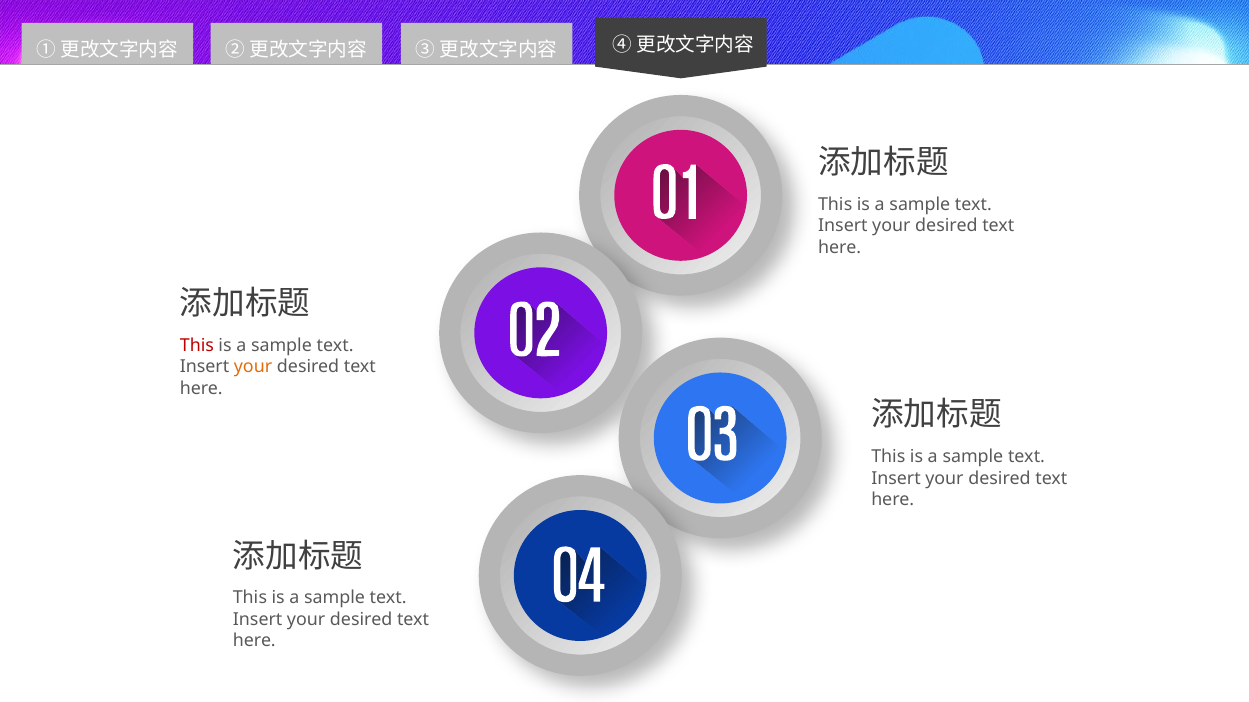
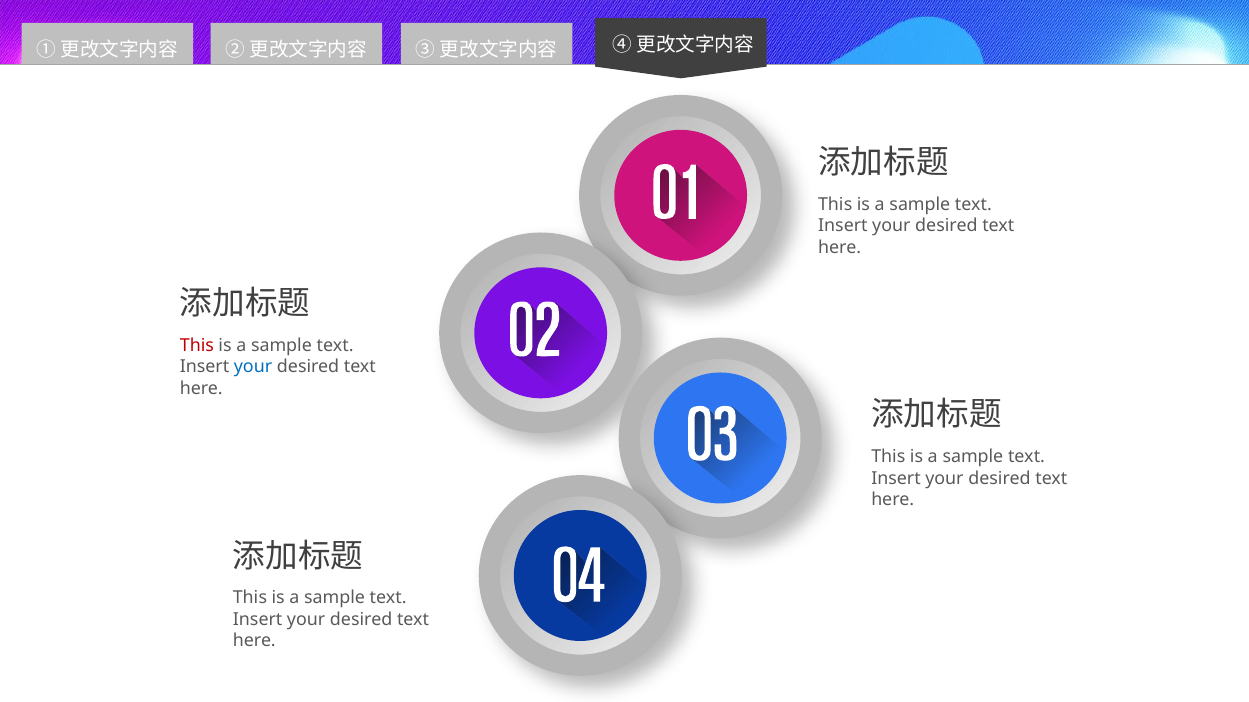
your at (253, 367) colour: orange -> blue
